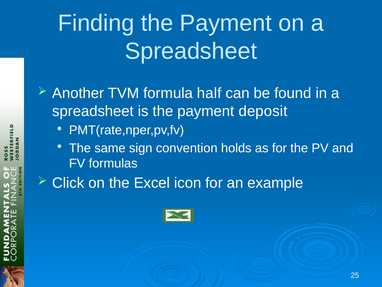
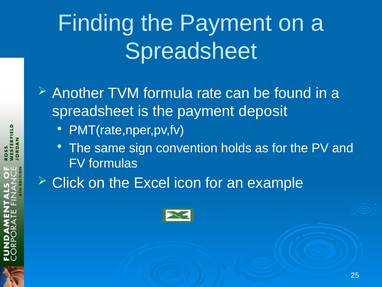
half: half -> rate
